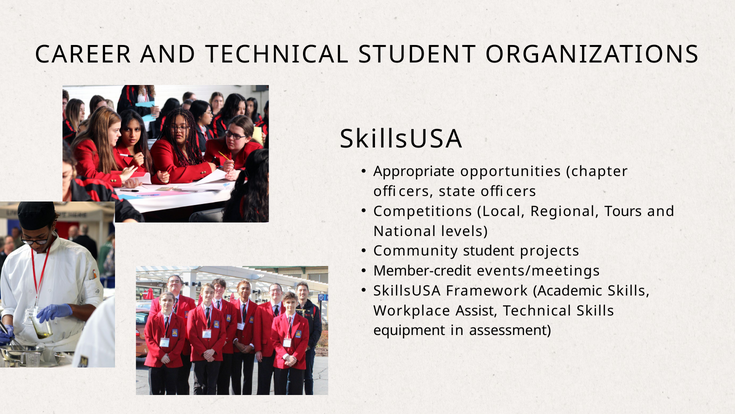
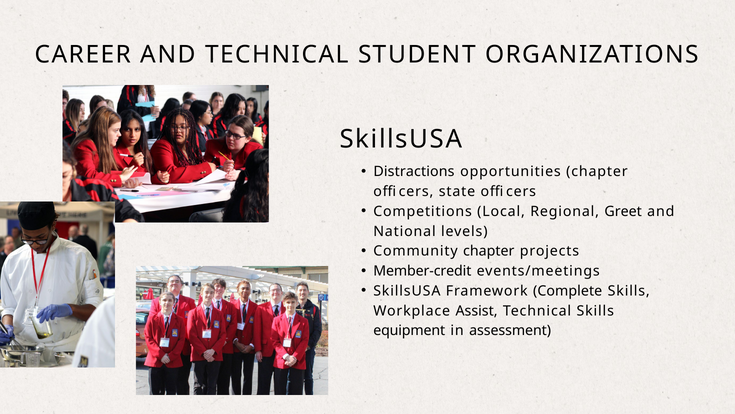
Appropriate: Appropriate -> Distractions
Tours: Tours -> Greet
Community student: student -> chapter
Academic: Academic -> Complete
